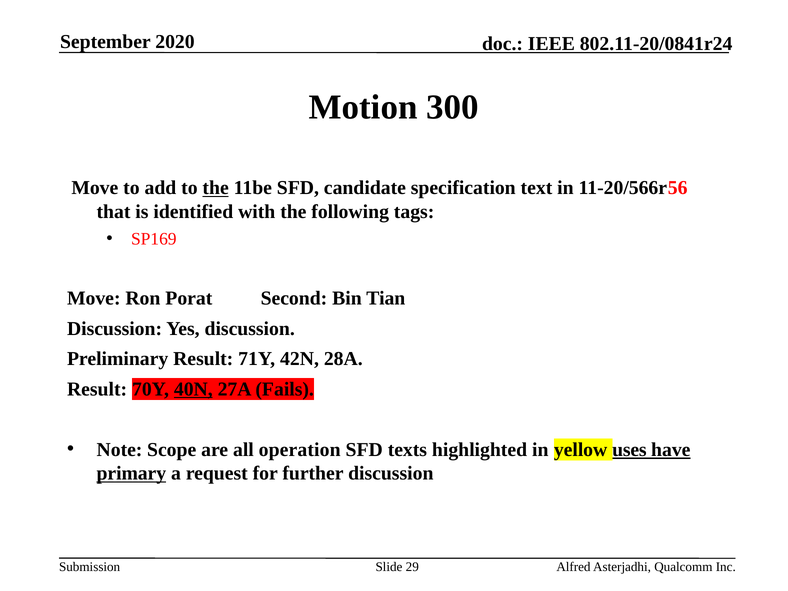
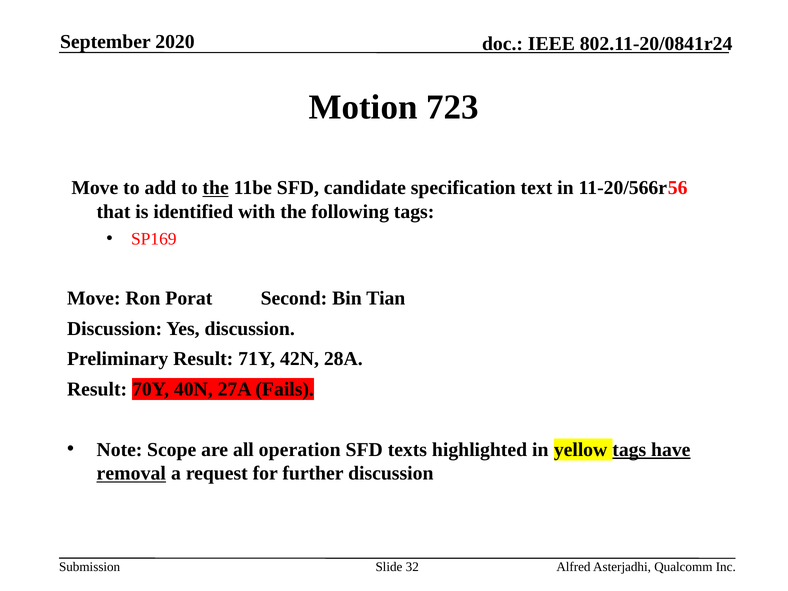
300: 300 -> 723
40N underline: present -> none
yellow uses: uses -> tags
primary: primary -> removal
29: 29 -> 32
